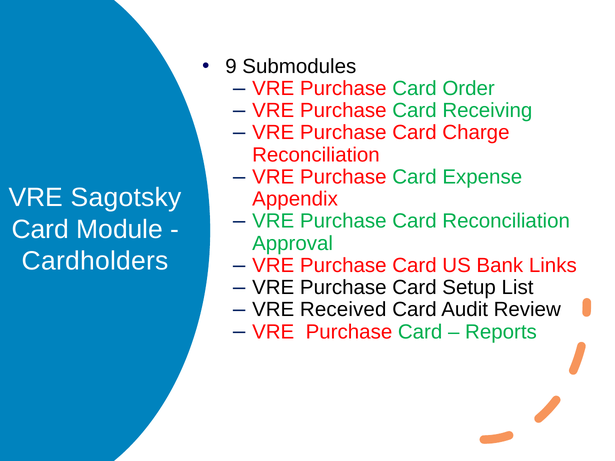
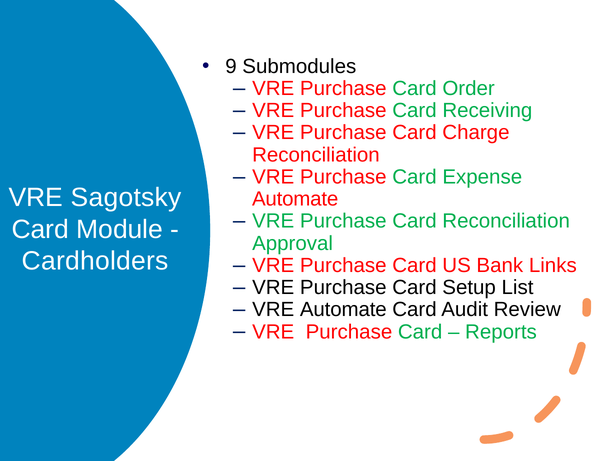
Appendix at (295, 199): Appendix -> Automate
VRE Received: Received -> Automate
